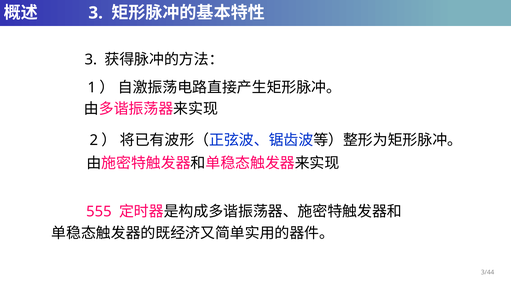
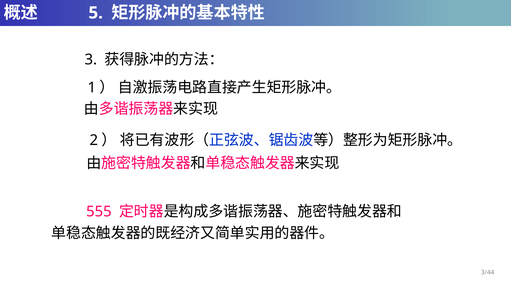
3 at (96, 13): 3 -> 5
